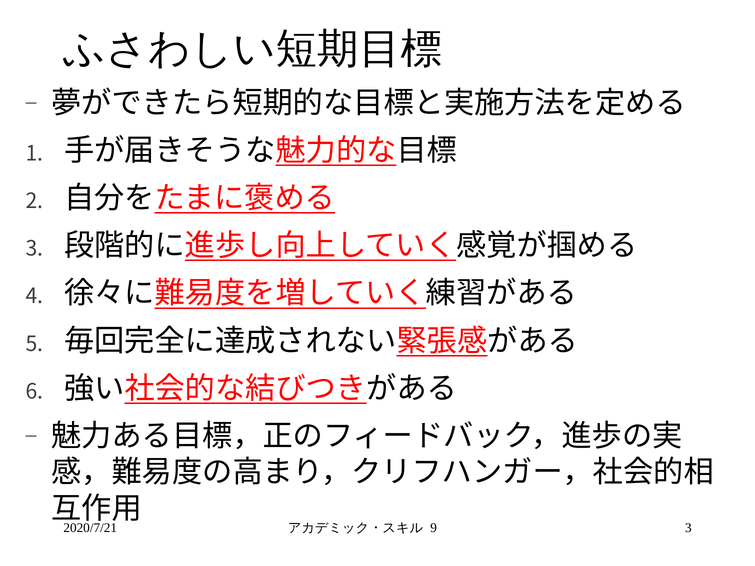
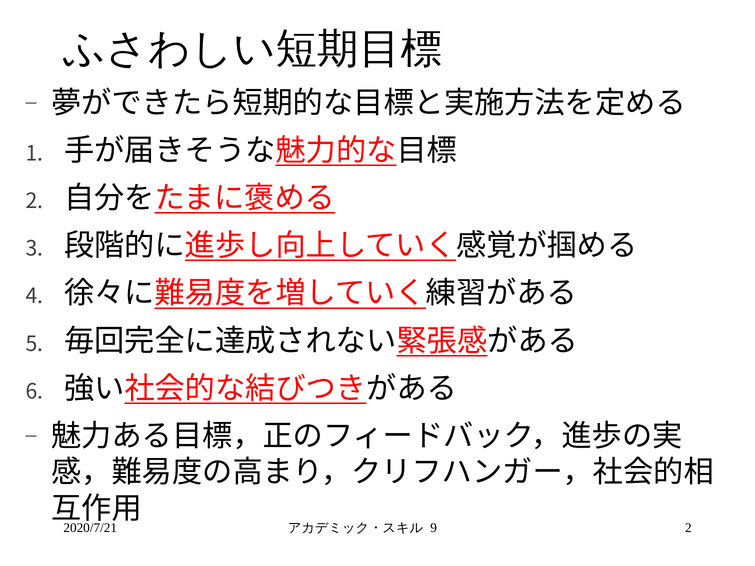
9 3: 3 -> 2
